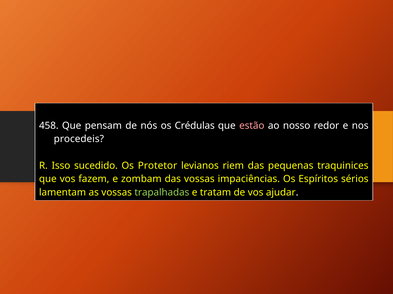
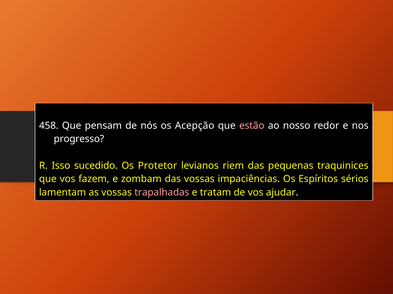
Crédulas: Crédulas -> Acepção
procedeis: procedeis -> progresso
trapalhadas colour: light green -> pink
